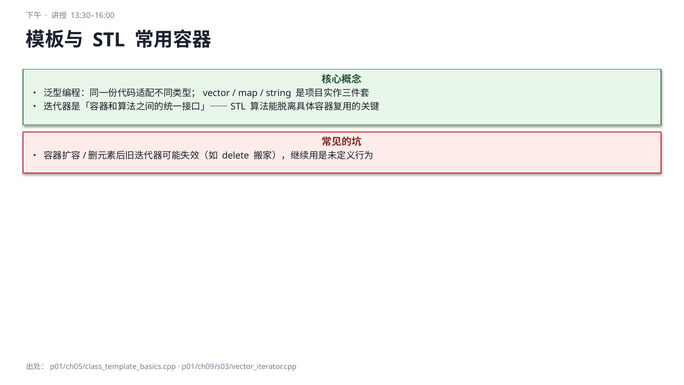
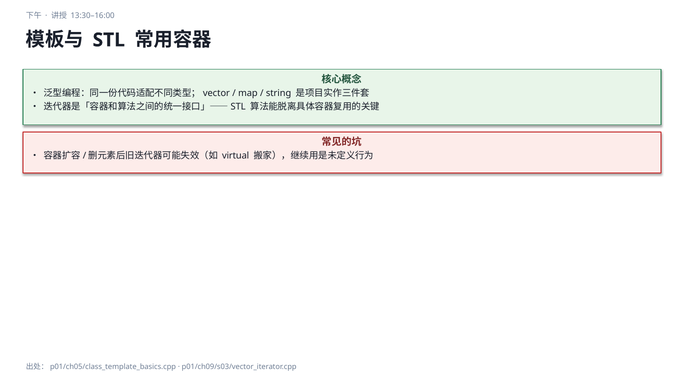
delete: delete -> virtual
